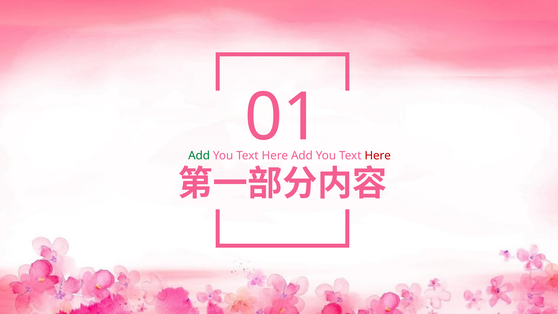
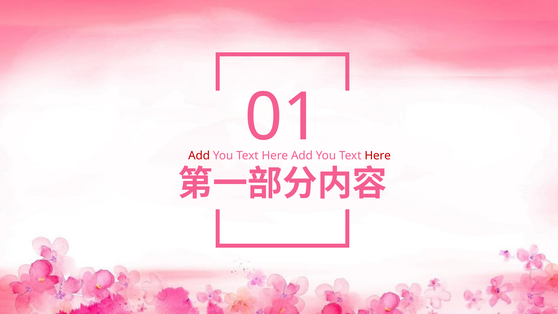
Add at (199, 155) colour: green -> red
